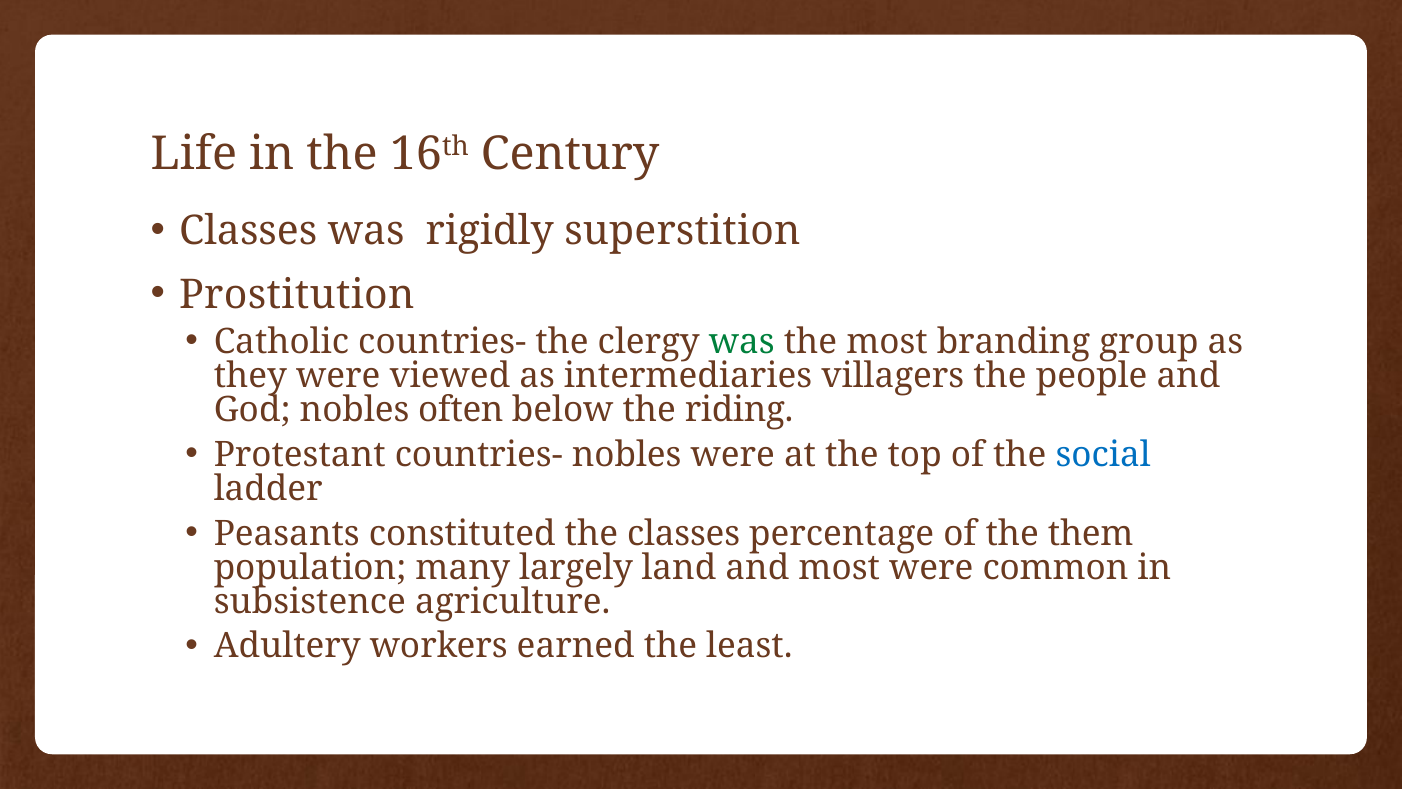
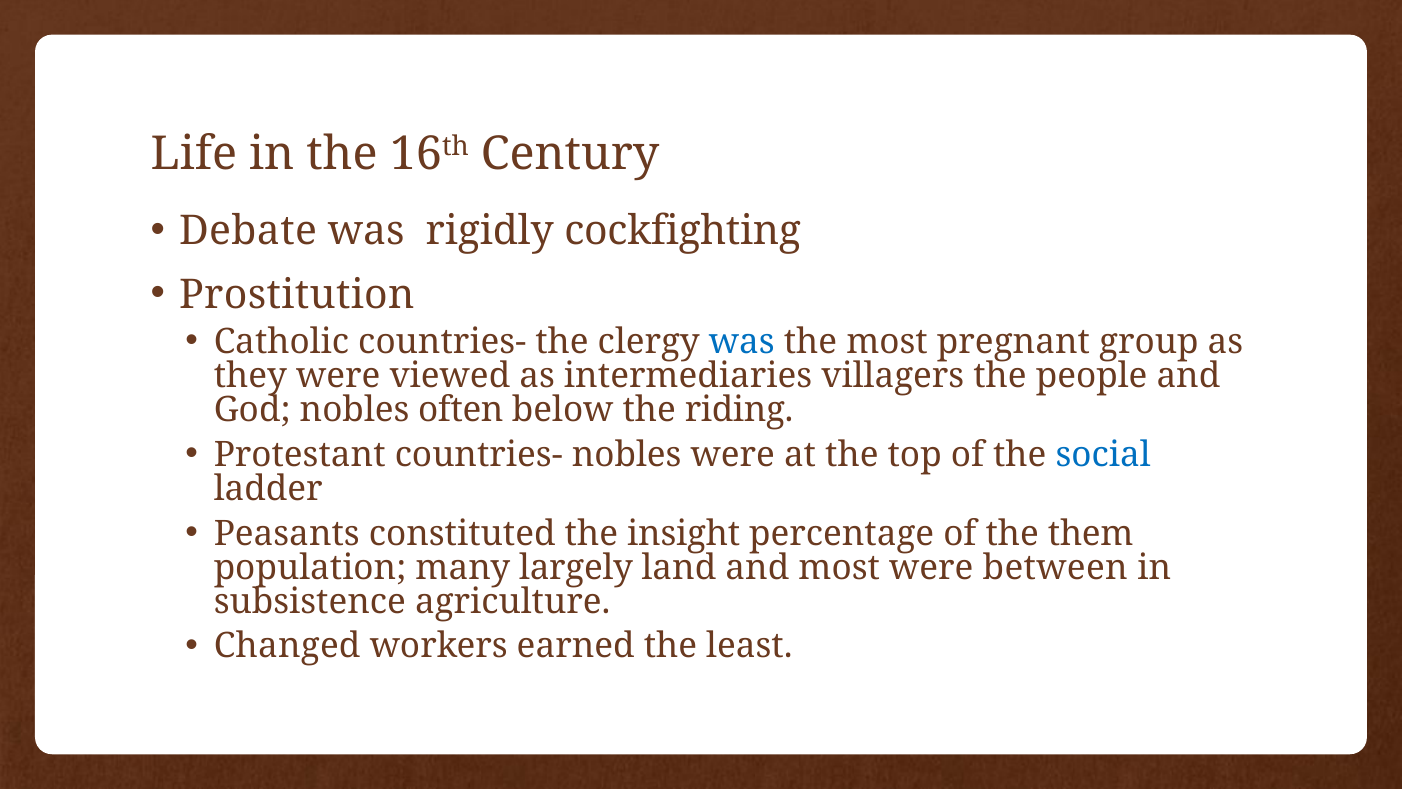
Classes at (248, 231): Classes -> Debate
superstition: superstition -> cockfighting
was at (742, 342) colour: green -> blue
branding: branding -> pregnant
the classes: classes -> insight
common: common -> between
Adultery: Adultery -> Changed
